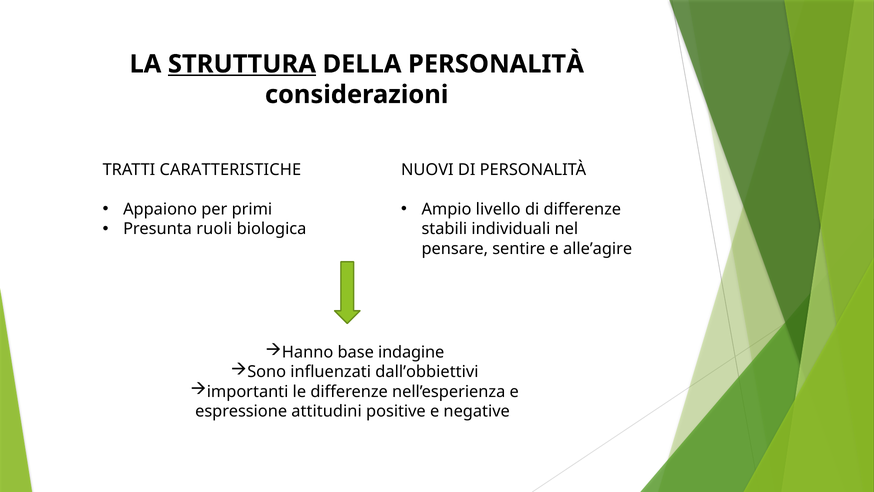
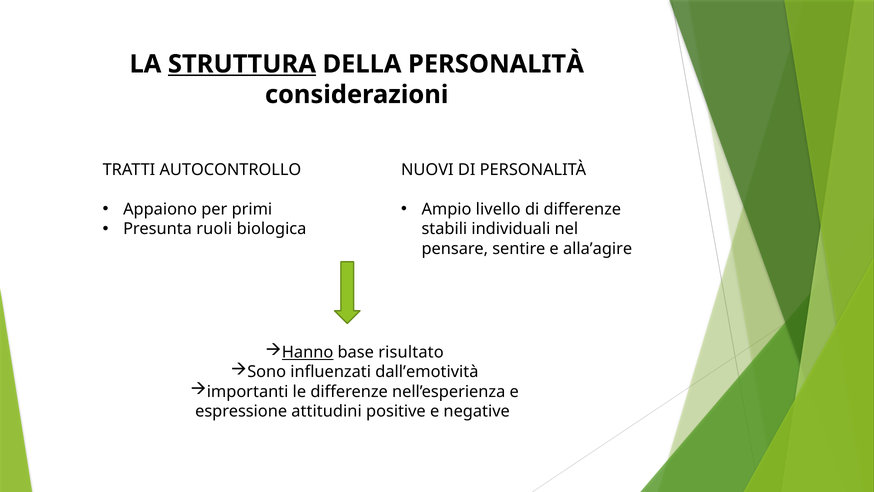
CARATTERISTICHE: CARATTERISTICHE -> AUTOCONTROLLO
alle’agire: alle’agire -> alla’agire
Hanno underline: none -> present
indagine: indagine -> risultato
dall’obbiettivi: dall’obbiettivi -> dall’emotività
